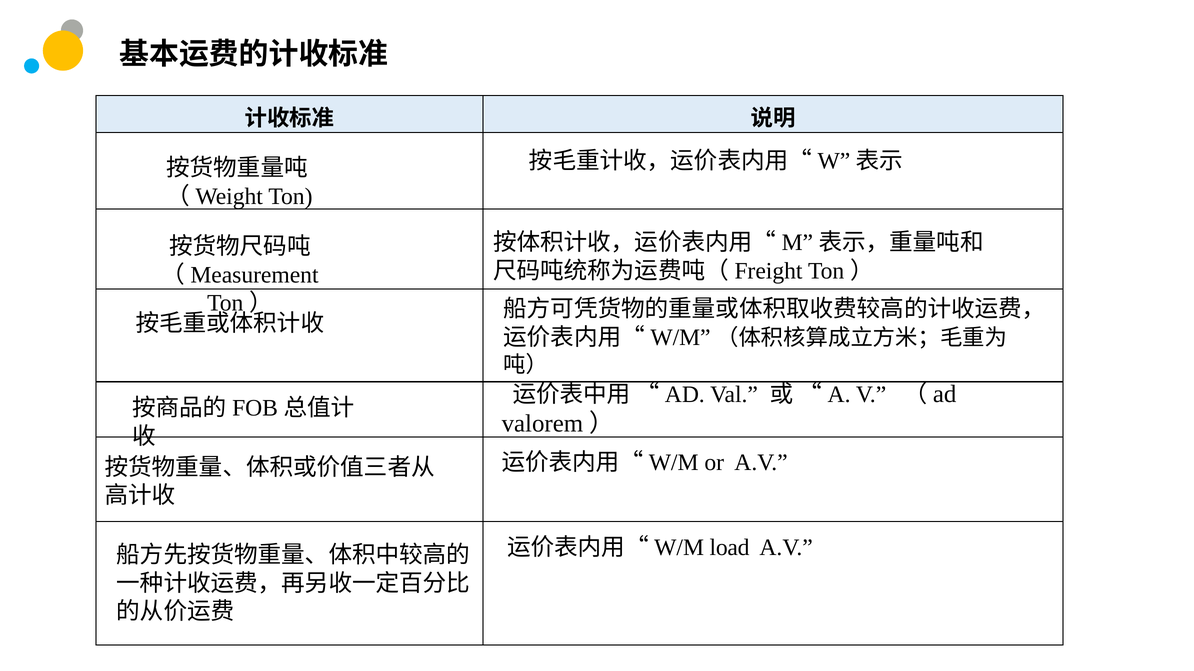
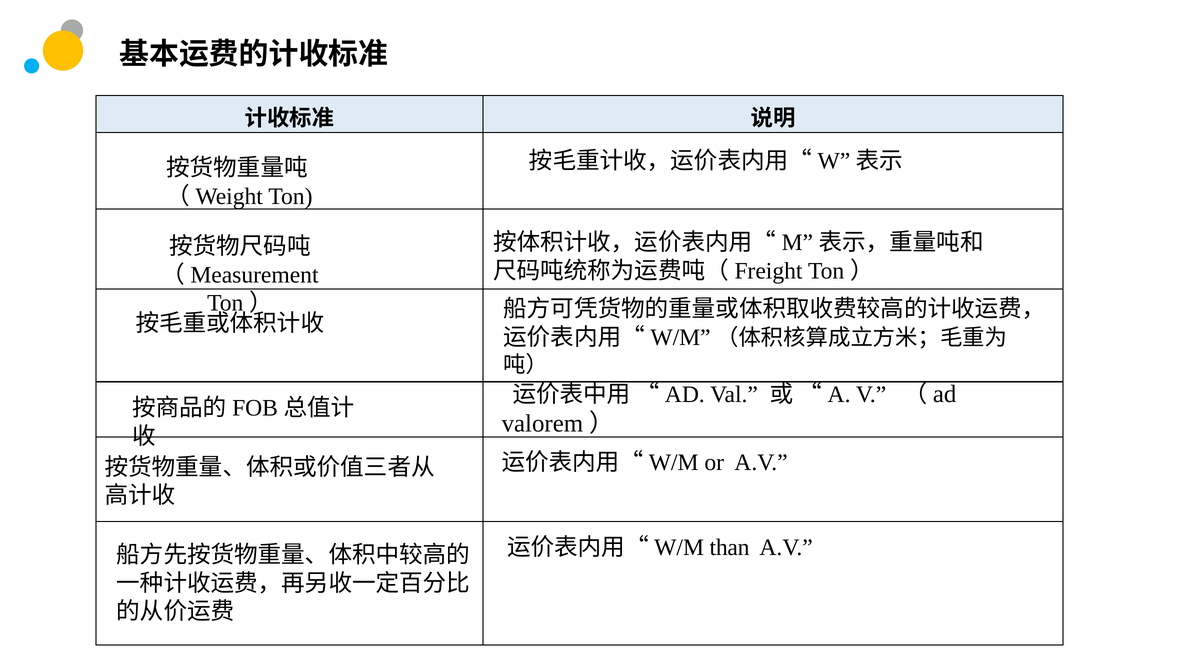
load: load -> than
